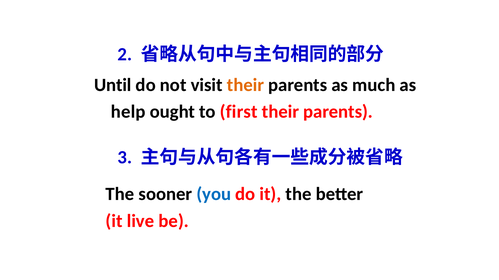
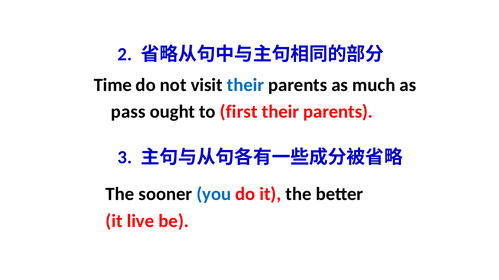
Until: Until -> Time
their at (245, 85) colour: orange -> blue
help: help -> pass
